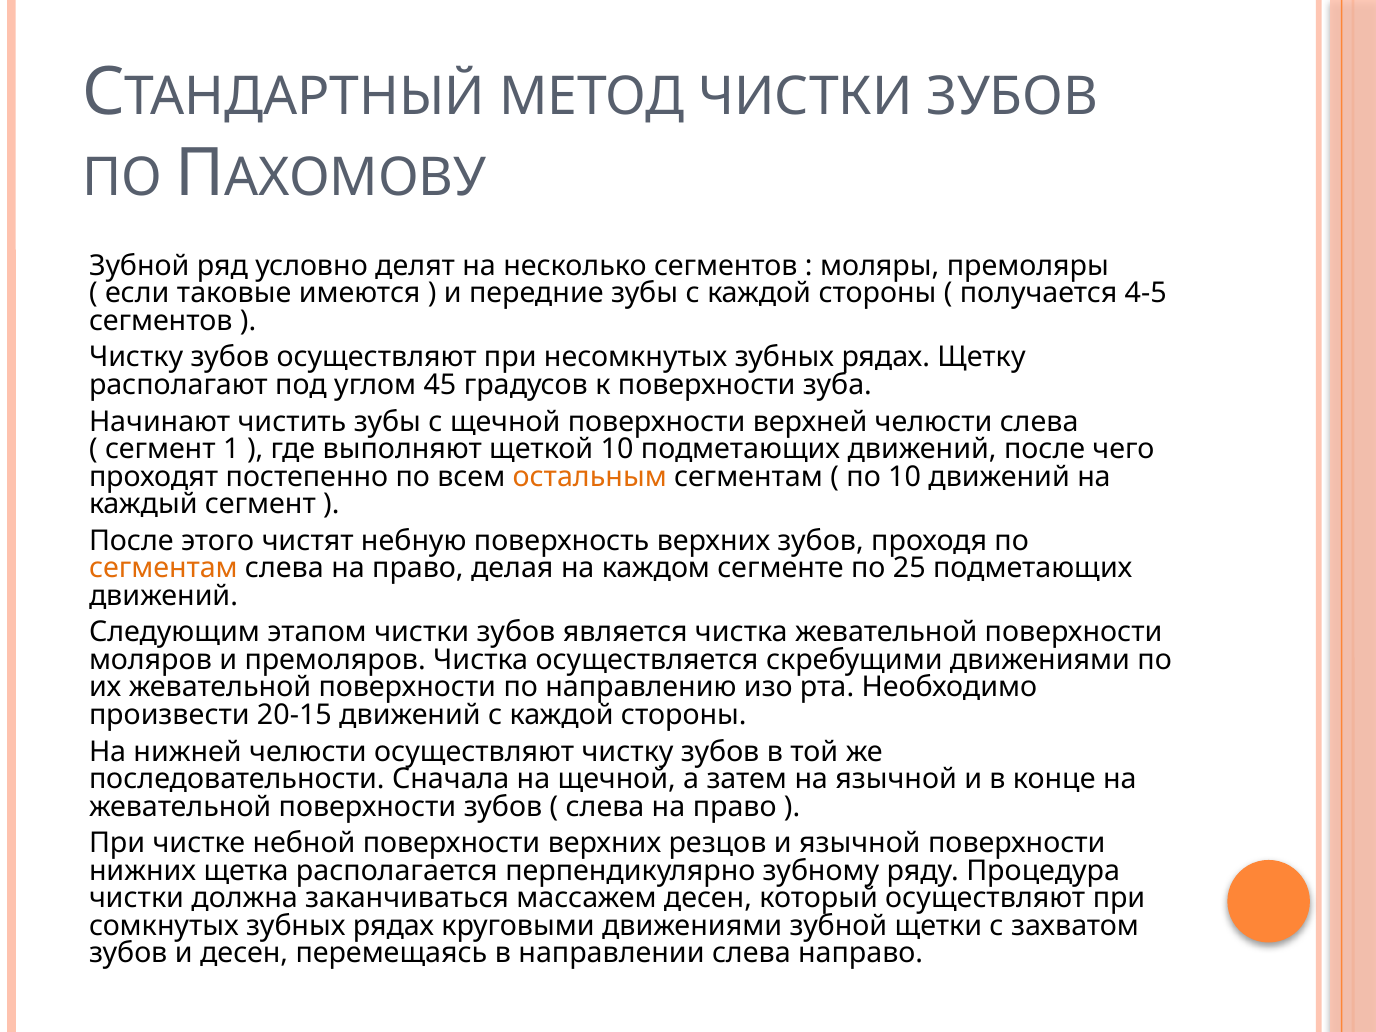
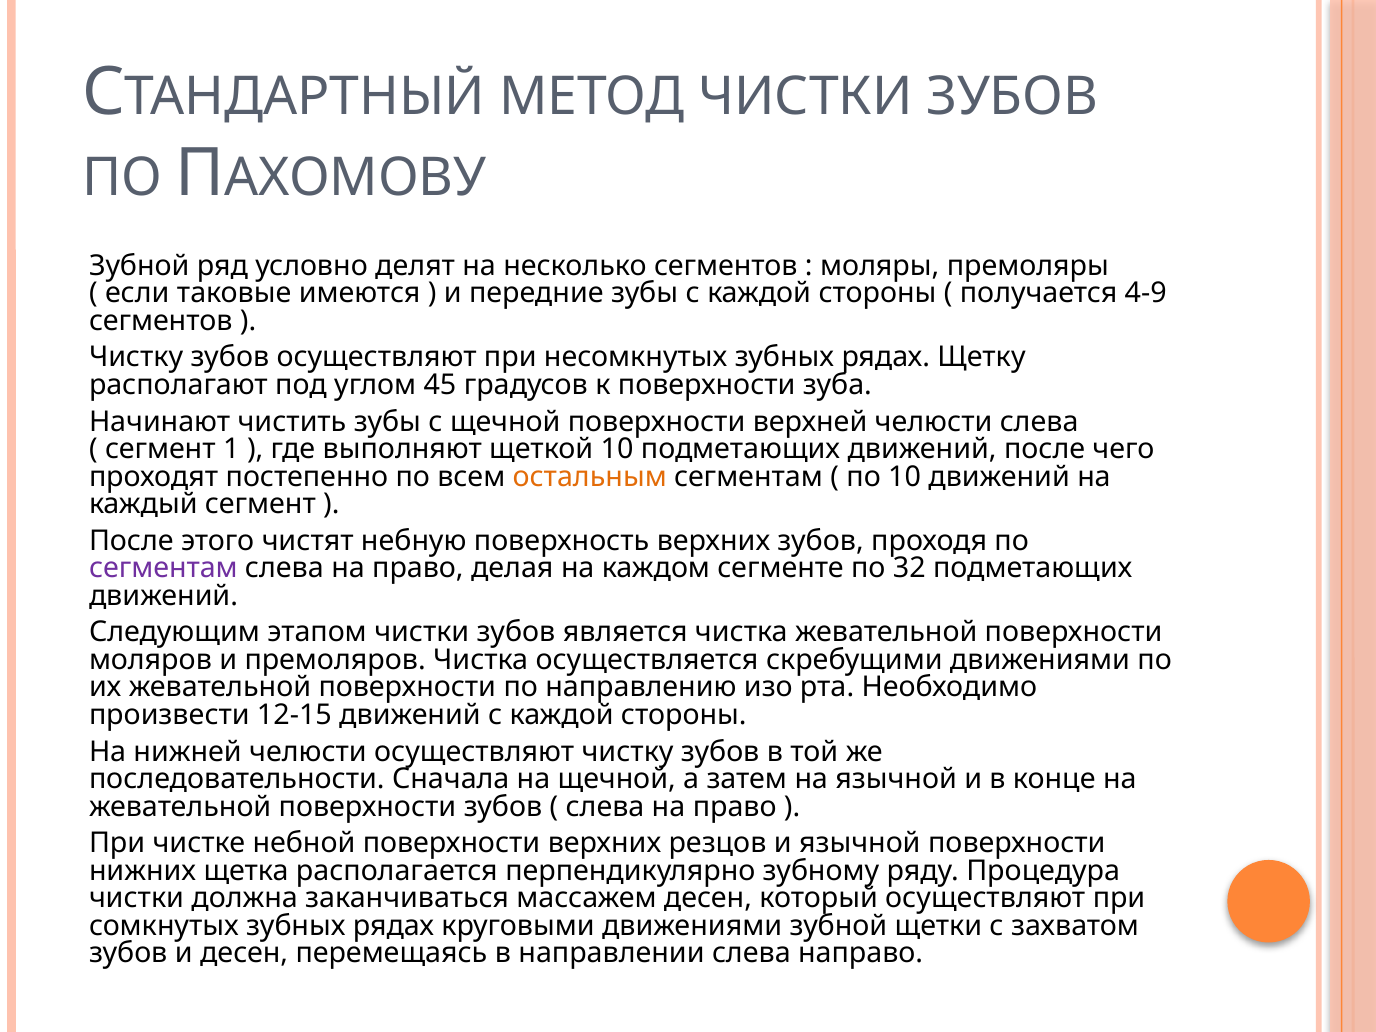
4-5: 4-5 -> 4-9
сегментам at (163, 568) colour: orange -> purple
25: 25 -> 32
20-15: 20-15 -> 12-15
